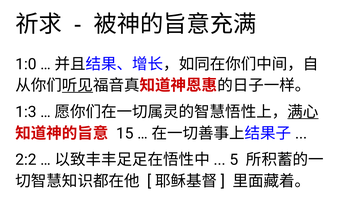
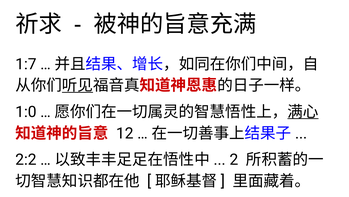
1:0: 1:0 -> 1:7
1:3: 1:3 -> 1:0
15: 15 -> 12
5: 5 -> 2
